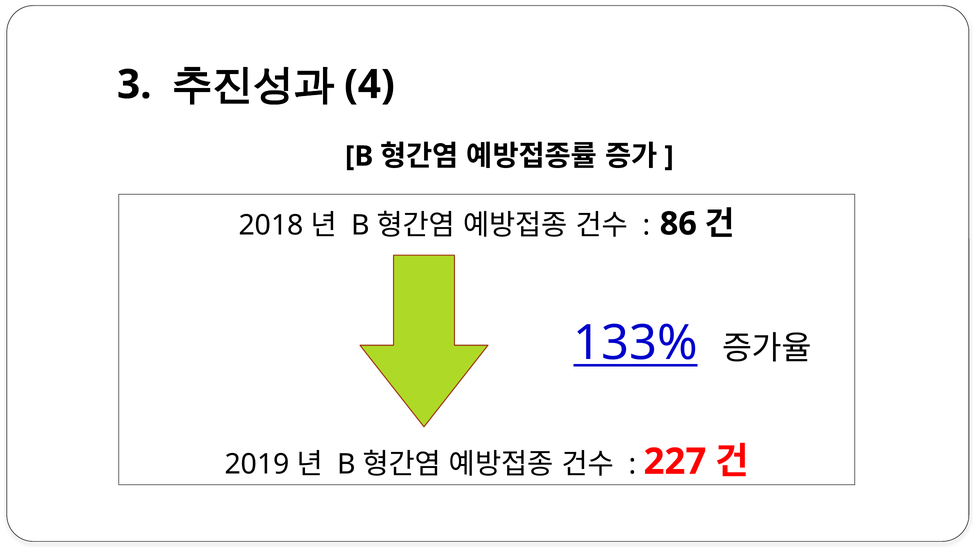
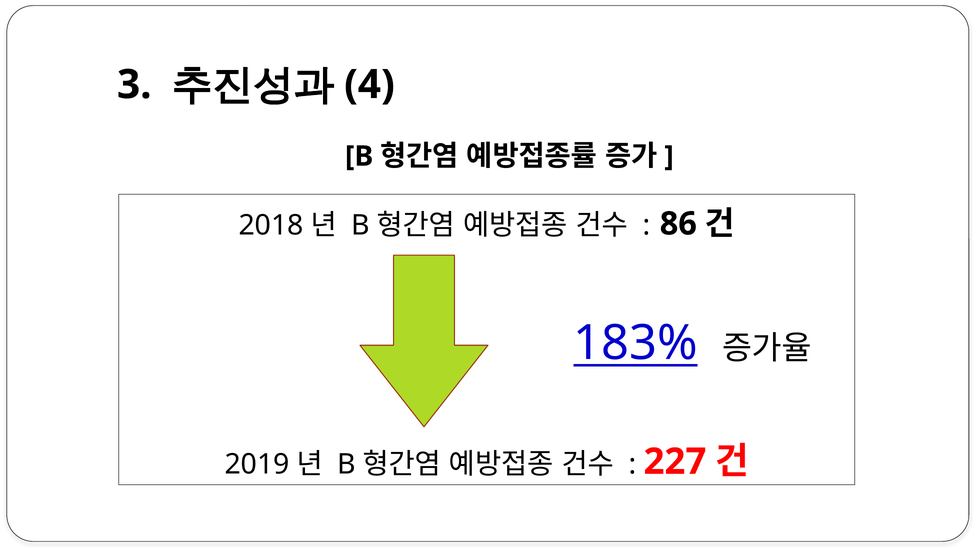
133%: 133% -> 183%
